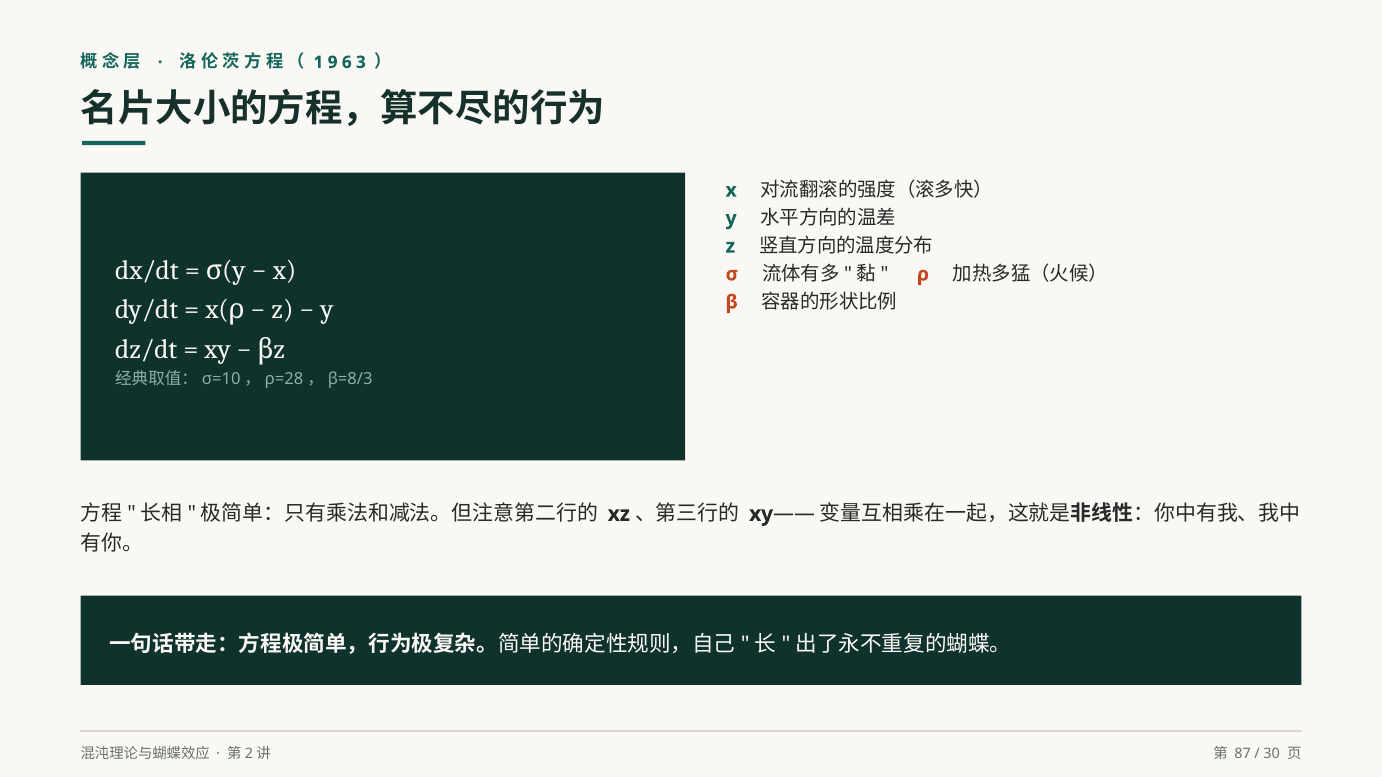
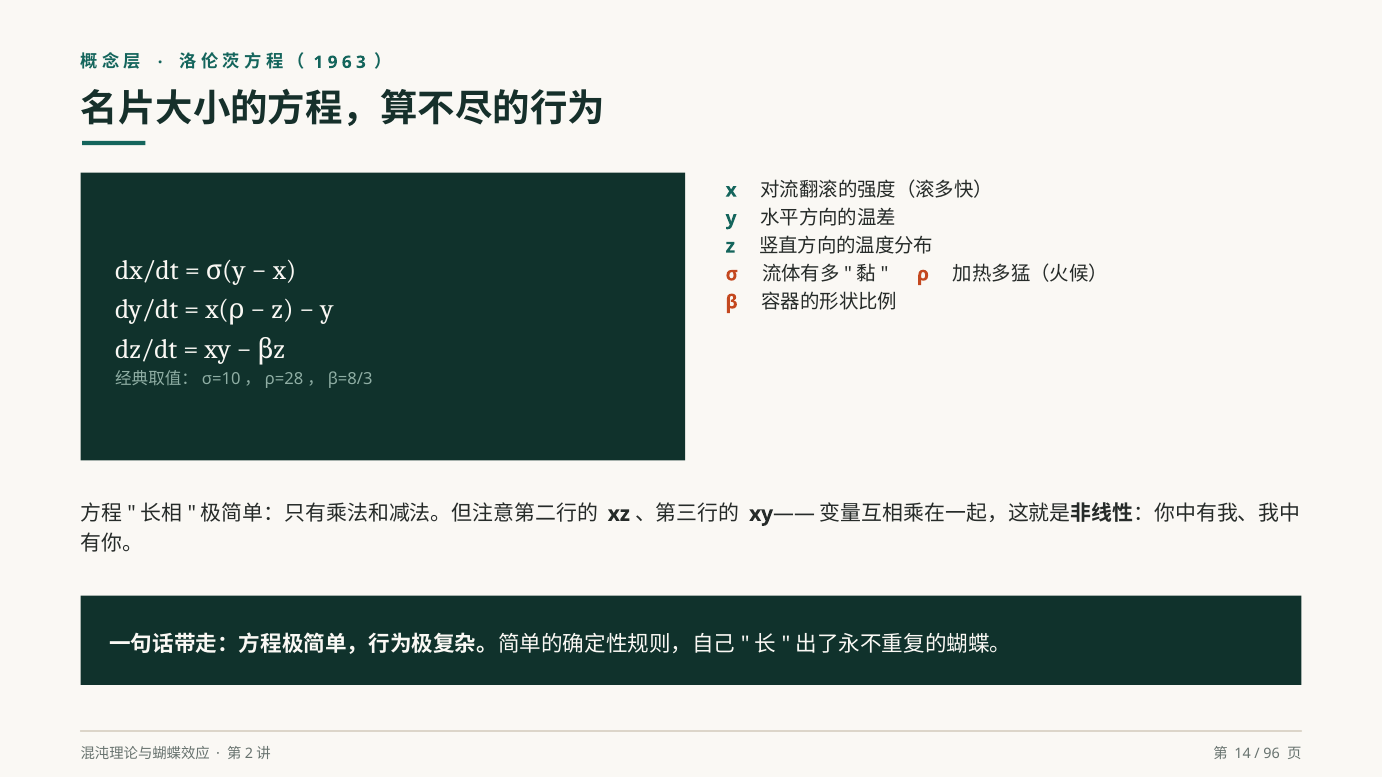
87: 87 -> 14
30: 30 -> 96
